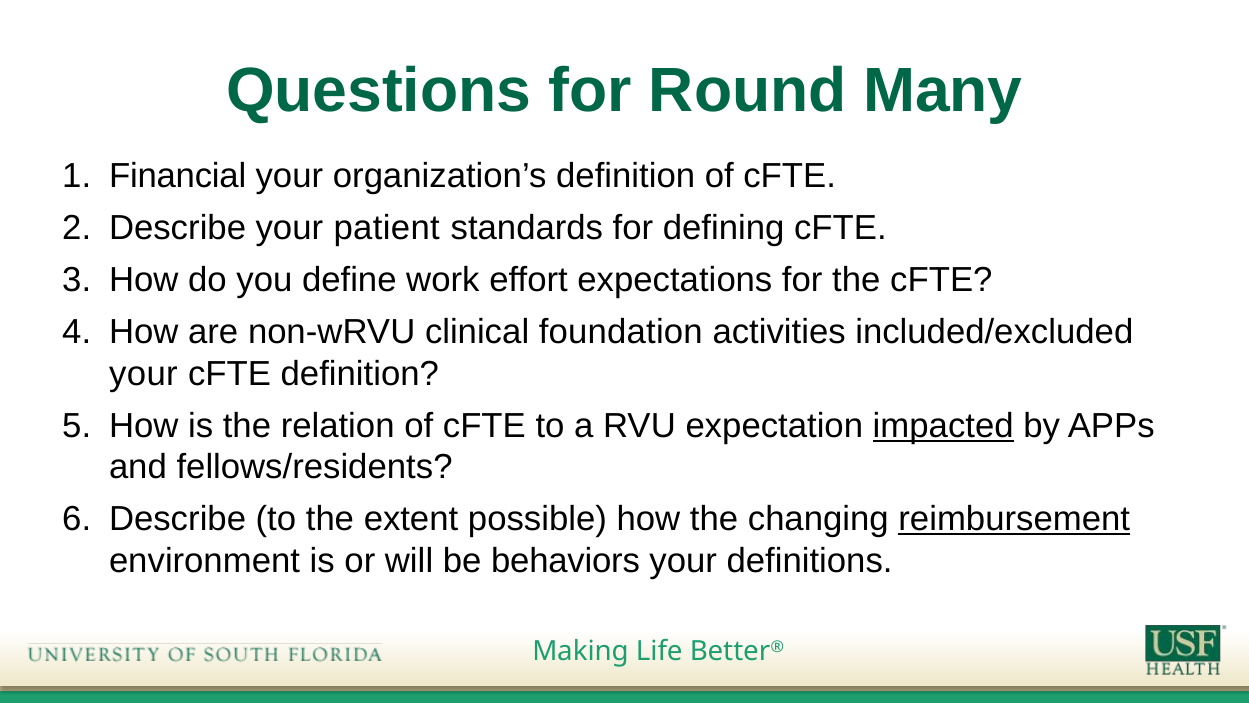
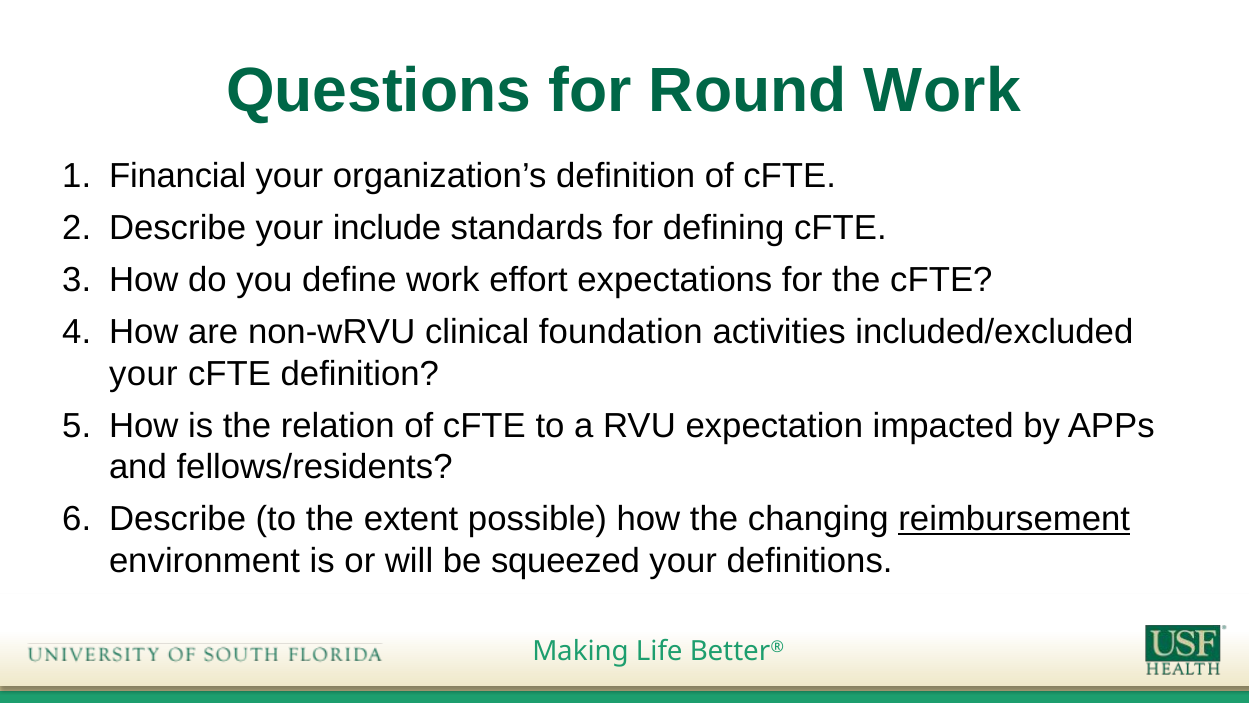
Round Many: Many -> Work
patient: patient -> include
impacted underline: present -> none
behaviors: behaviors -> squeezed
